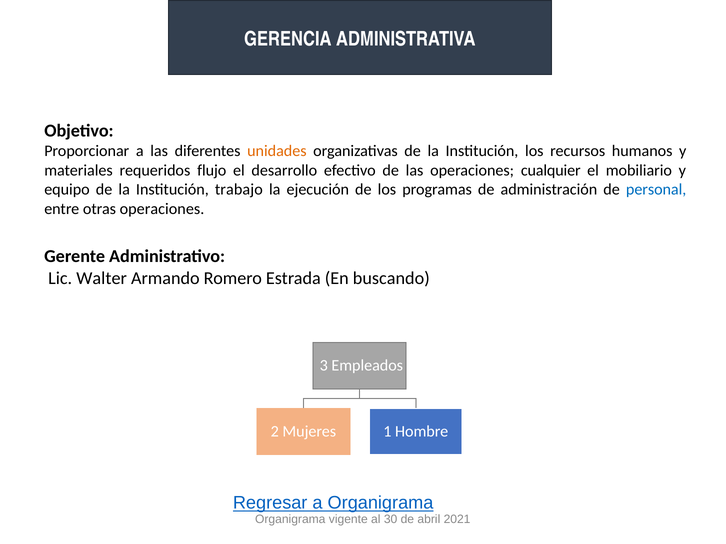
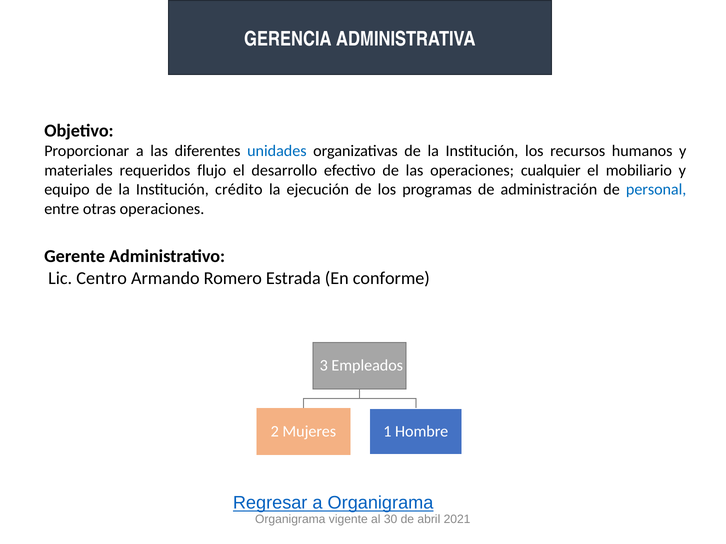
unidades colour: orange -> blue
trabajo: trabajo -> crédito
Walter: Walter -> Centro
buscando: buscando -> conforme
